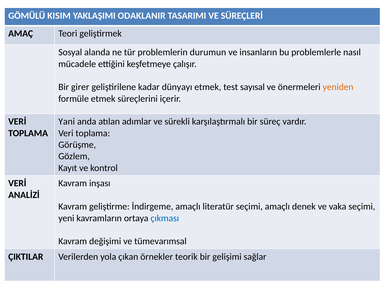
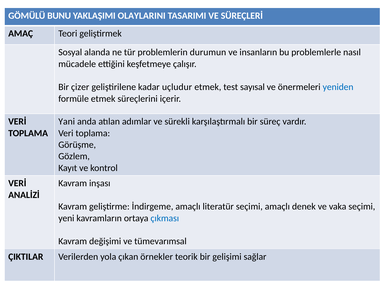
KISIM: KISIM -> BUNU
ODAKLANIR: ODAKLANIR -> OLAYLARINI
girer: girer -> çizer
dünyayı: dünyayı -> uçludur
yeniden colour: orange -> blue
